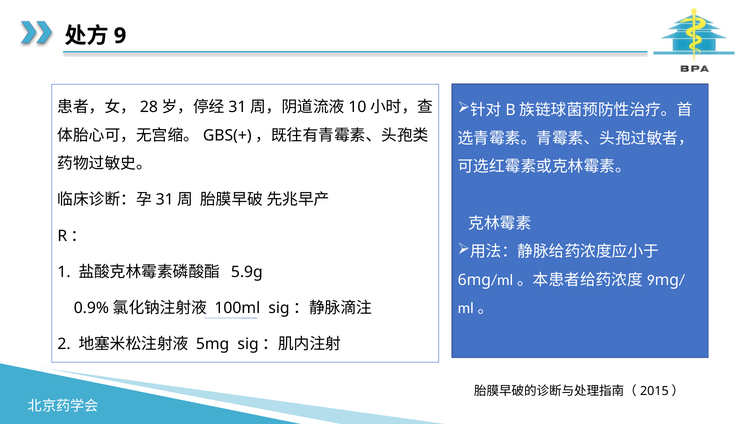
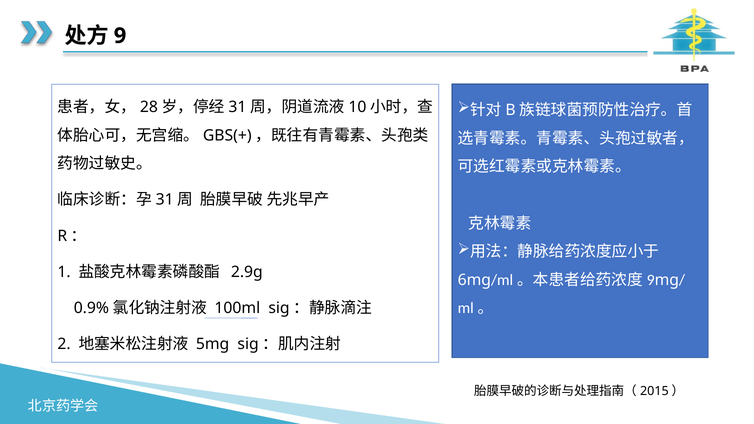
5.9g: 5.9g -> 2.9g
